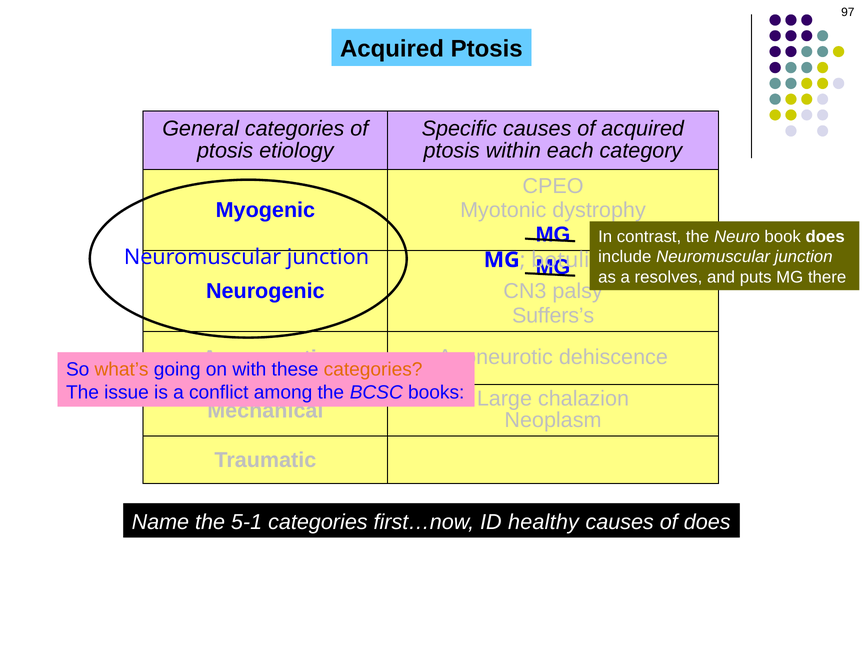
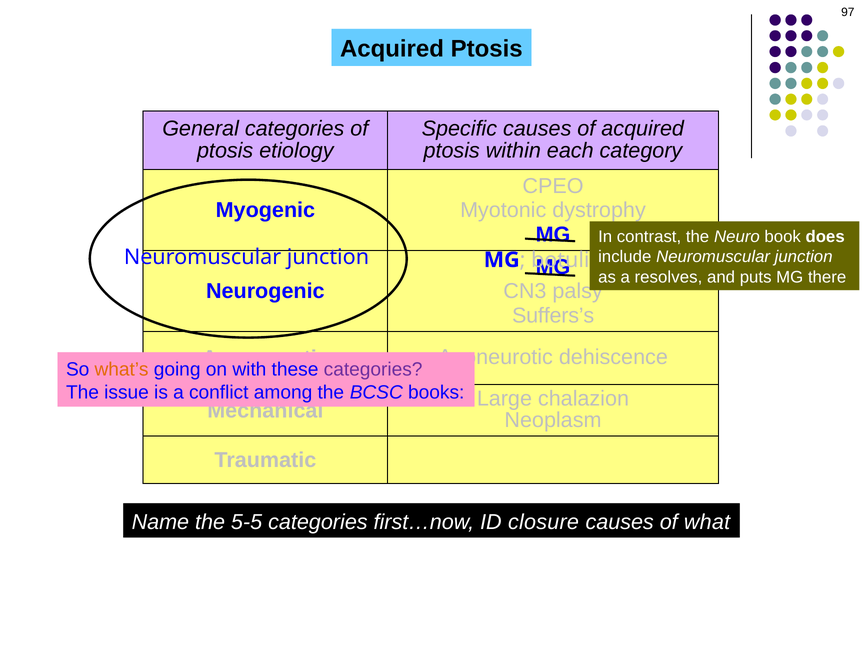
categories at (373, 369) colour: orange -> purple
5-1: 5-1 -> 5-5
healthy: healthy -> closure
of does: does -> what
